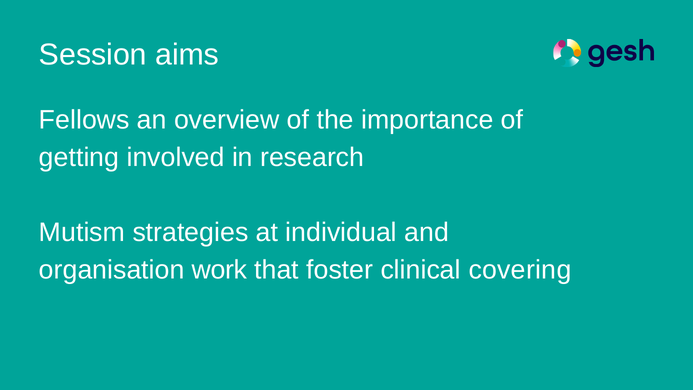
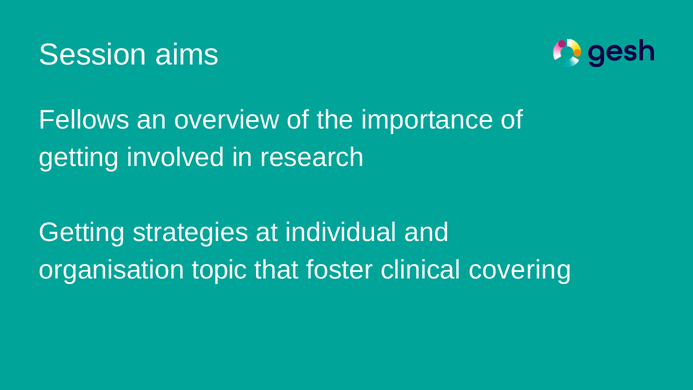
Mutism at (82, 232): Mutism -> Getting
work: work -> topic
